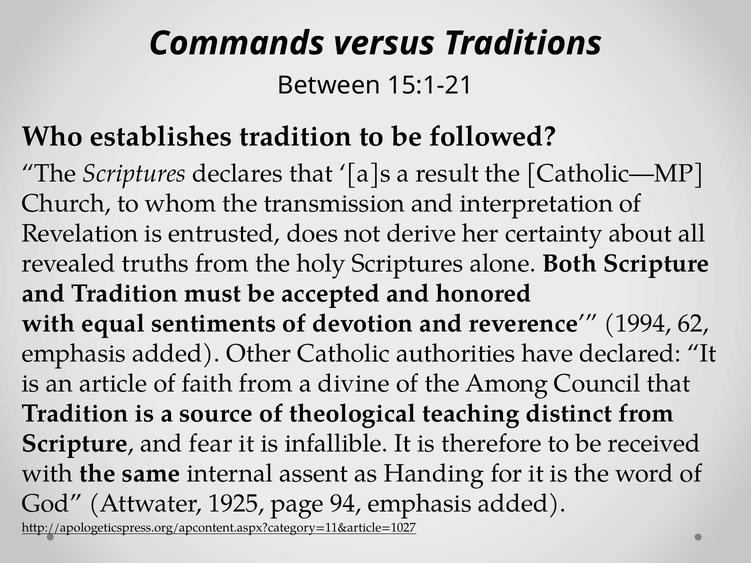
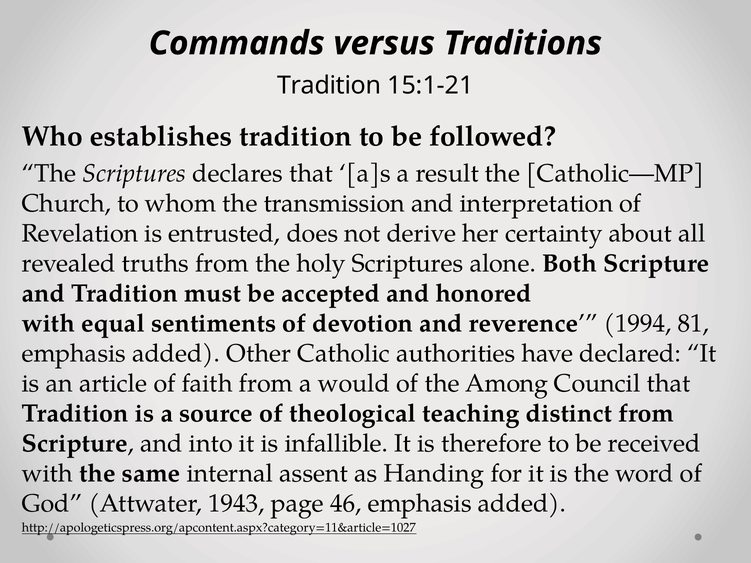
Between at (329, 85): Between -> Tradition
62: 62 -> 81
divine: divine -> would
fear: fear -> into
1925: 1925 -> 1943
94: 94 -> 46
